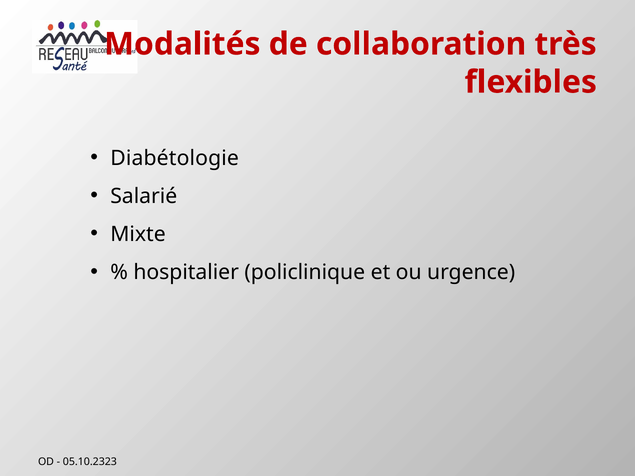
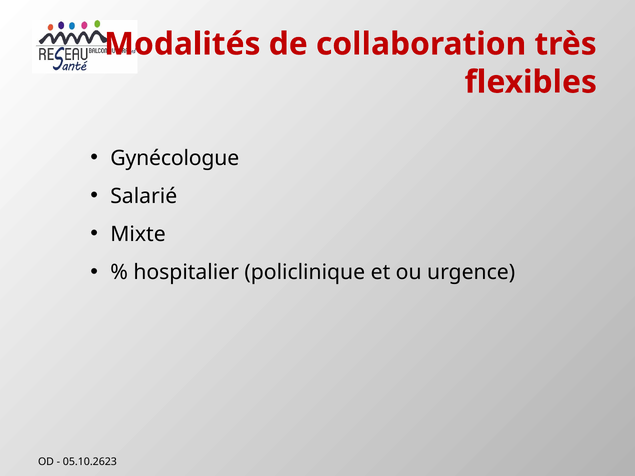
Diabétologie: Diabétologie -> Gynécologue
05.10.2323: 05.10.2323 -> 05.10.2623
